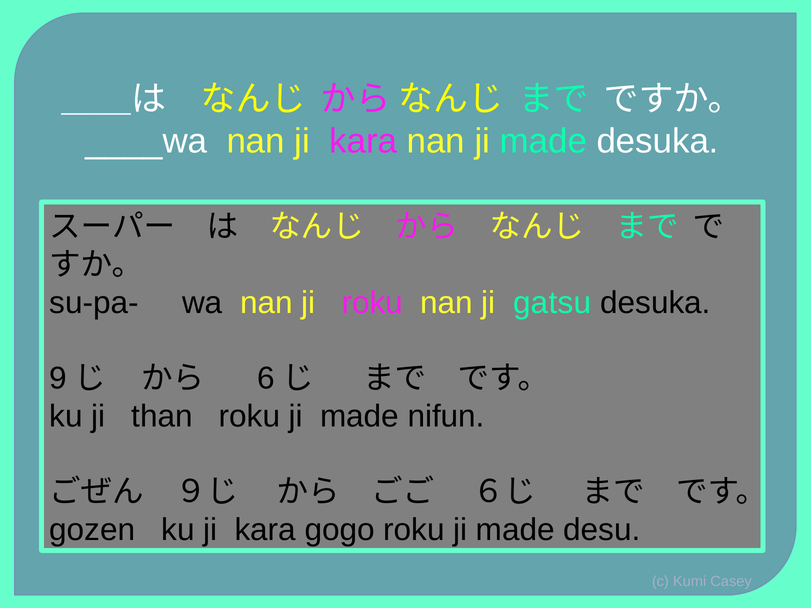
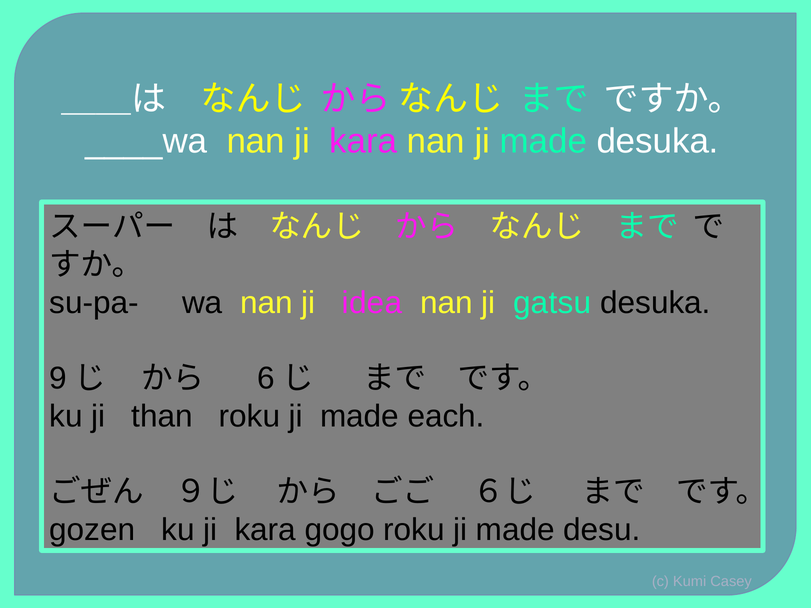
ji roku: roku -> idea
nifun: nifun -> each
